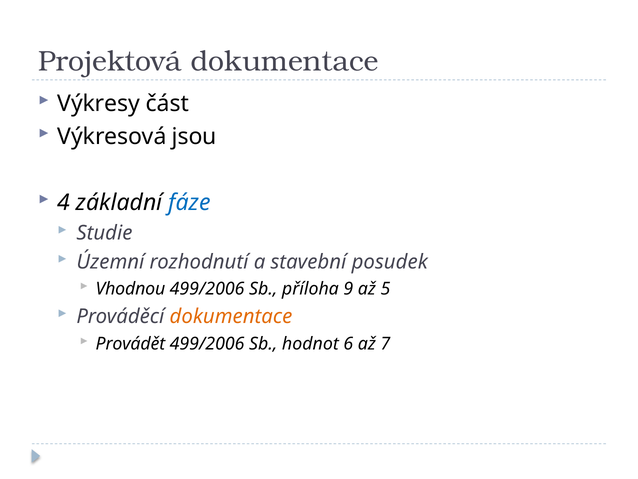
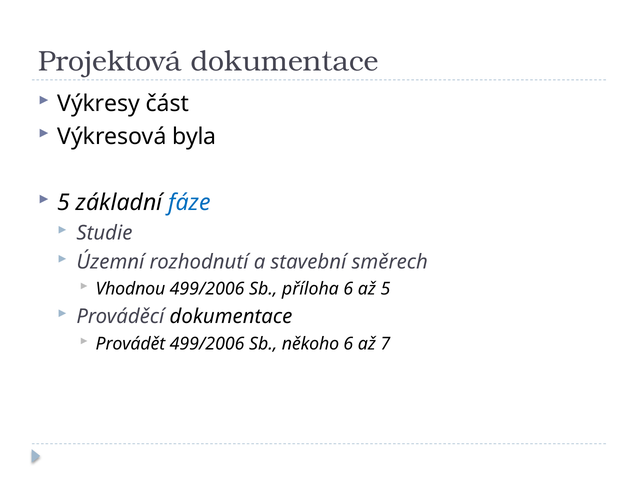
jsou: jsou -> byla
4 at (64, 203): 4 -> 5
posudek: posudek -> směrech
příloha 9: 9 -> 6
dokumentace at (231, 316) colour: orange -> black
hodnot: hodnot -> někoho
